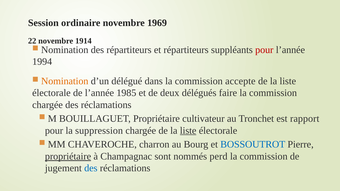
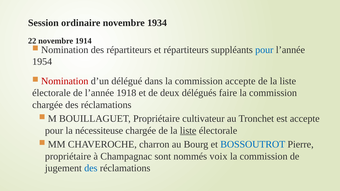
1969: 1969 -> 1934
pour at (264, 50) colour: red -> blue
1994: 1994 -> 1954
Nomination at (65, 81) colour: orange -> red
1985: 1985 -> 1918
est rapport: rapport -> accepte
suppression: suppression -> nécessiteuse
propriétaire at (68, 157) underline: present -> none
perd: perd -> voix
